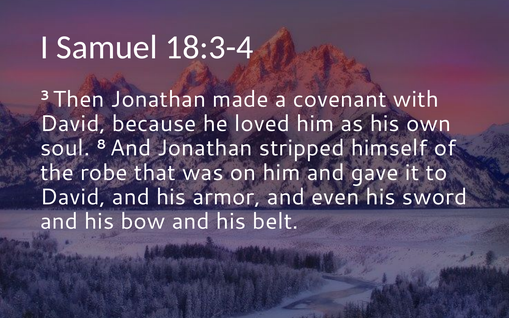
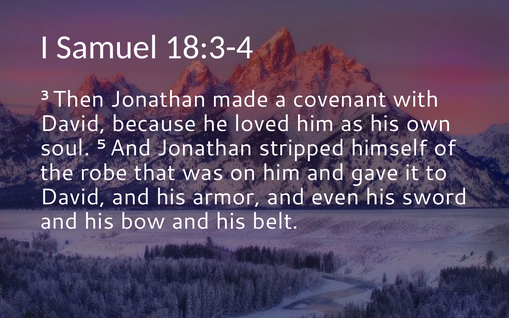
8: 8 -> 5
